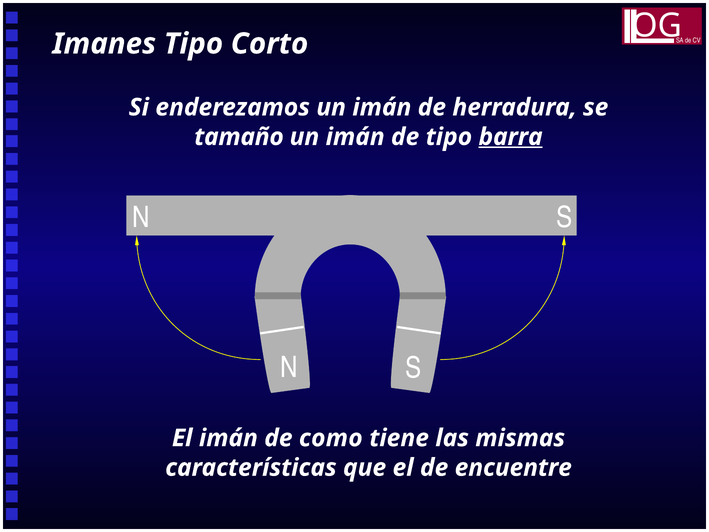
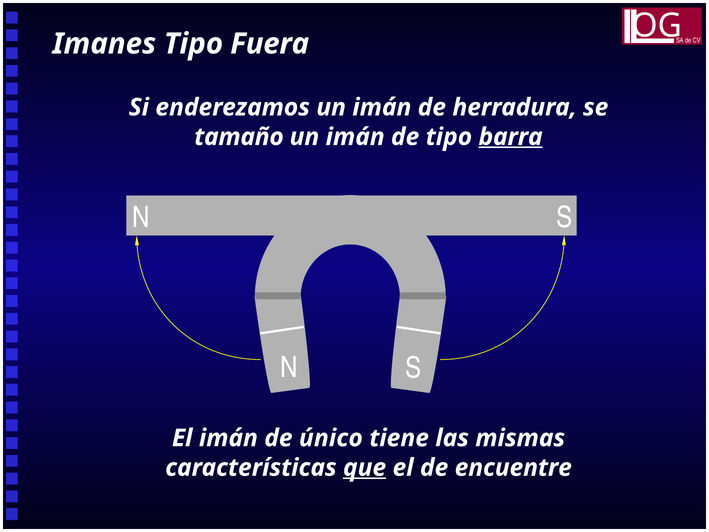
Corto: Corto -> Fuera
como: como -> único
que underline: none -> present
